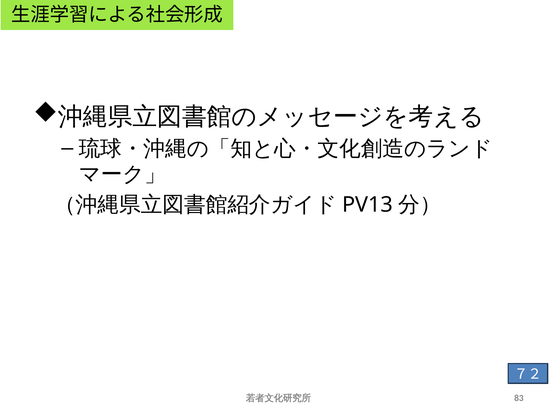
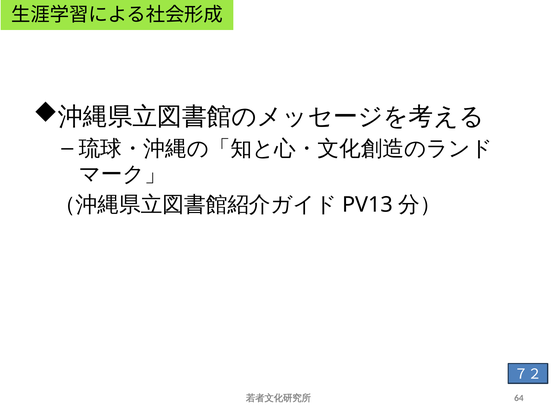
83: 83 -> 64
